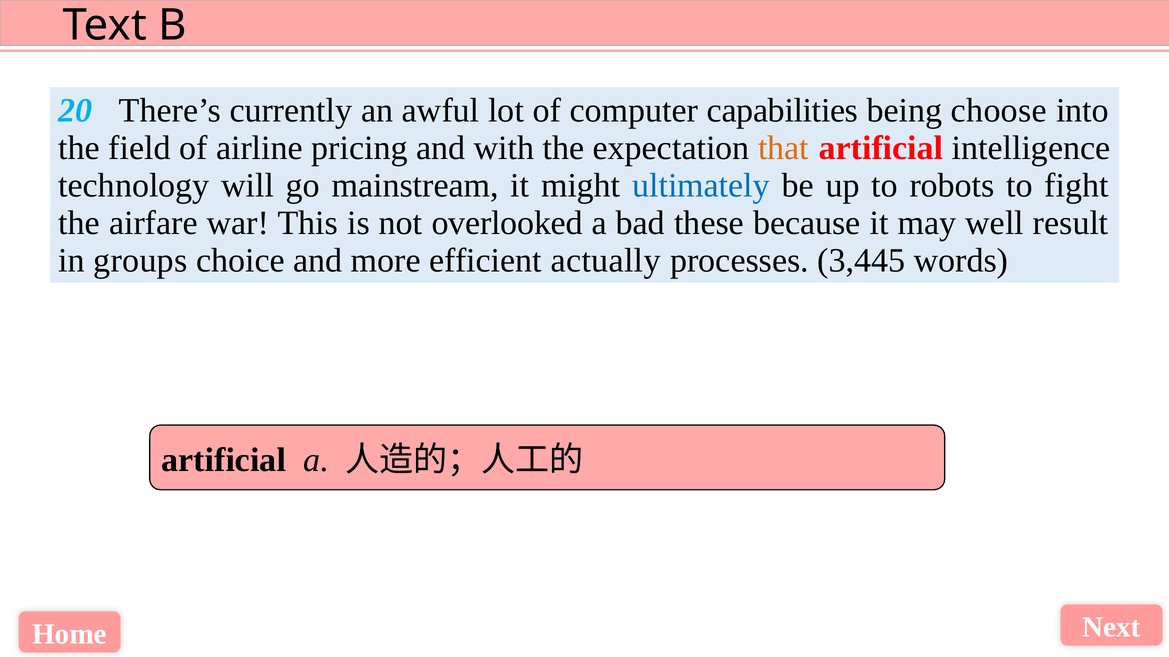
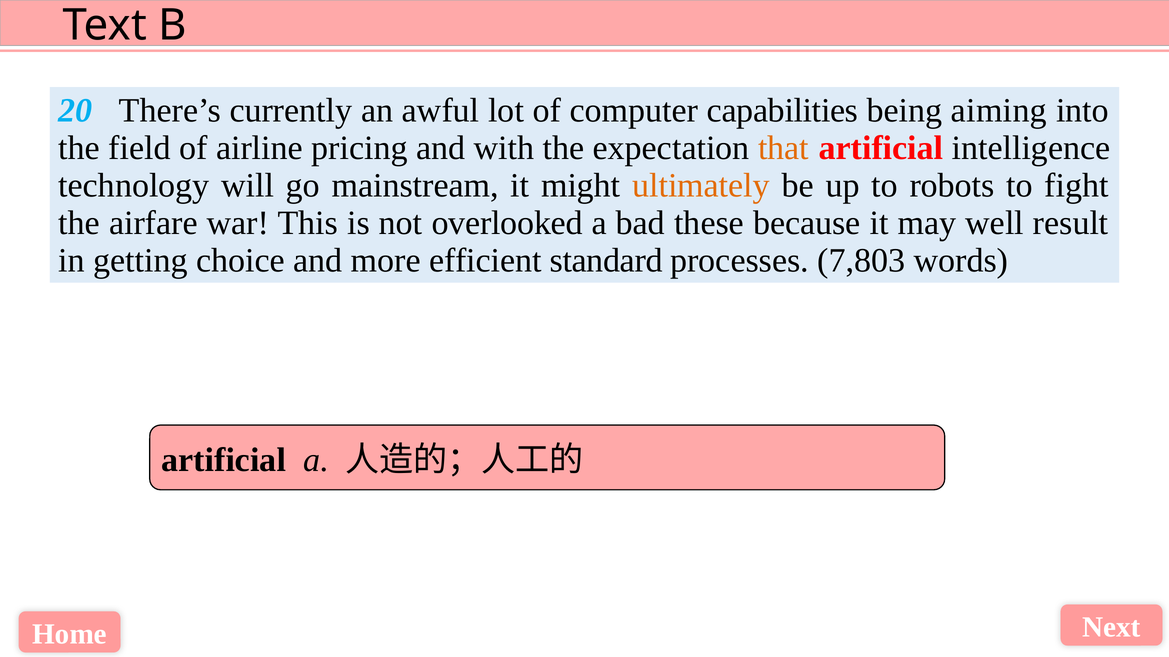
choose: choose -> aiming
ultimately colour: blue -> orange
groups: groups -> getting
actually: actually -> standard
3,445: 3,445 -> 7,803
